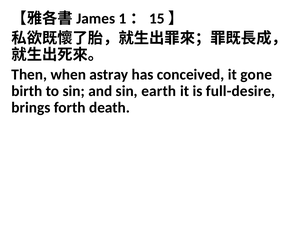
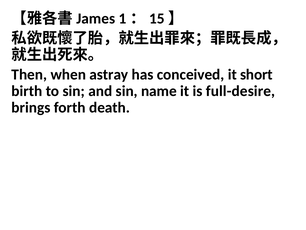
gone: gone -> short
earth: earth -> name
